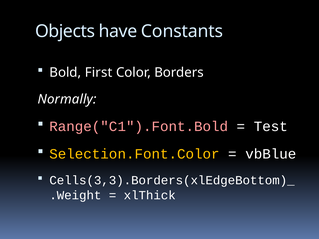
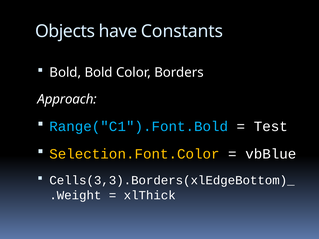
Bold First: First -> Bold
Normally: Normally -> Approach
Range("C1").Font.Bold colour: pink -> light blue
